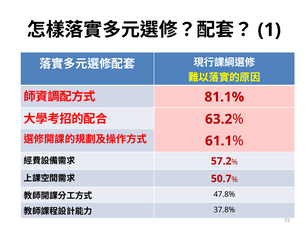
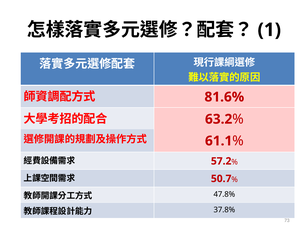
81.1%: 81.1% -> 81.6%
